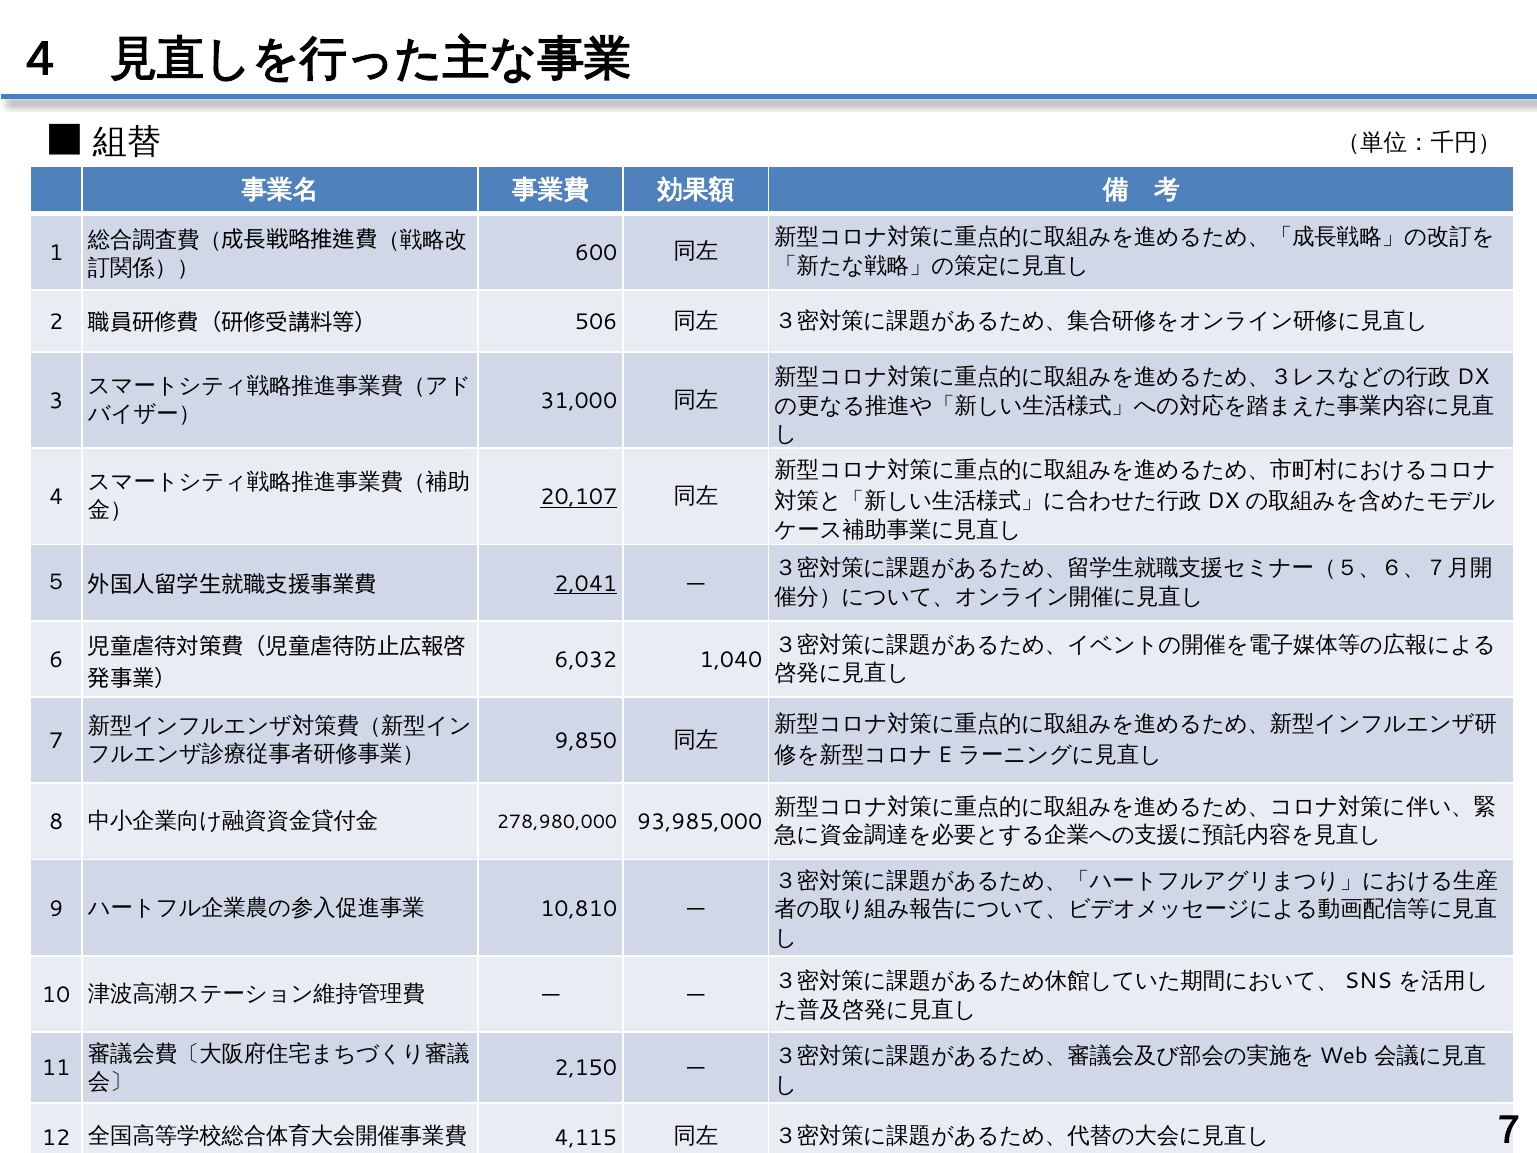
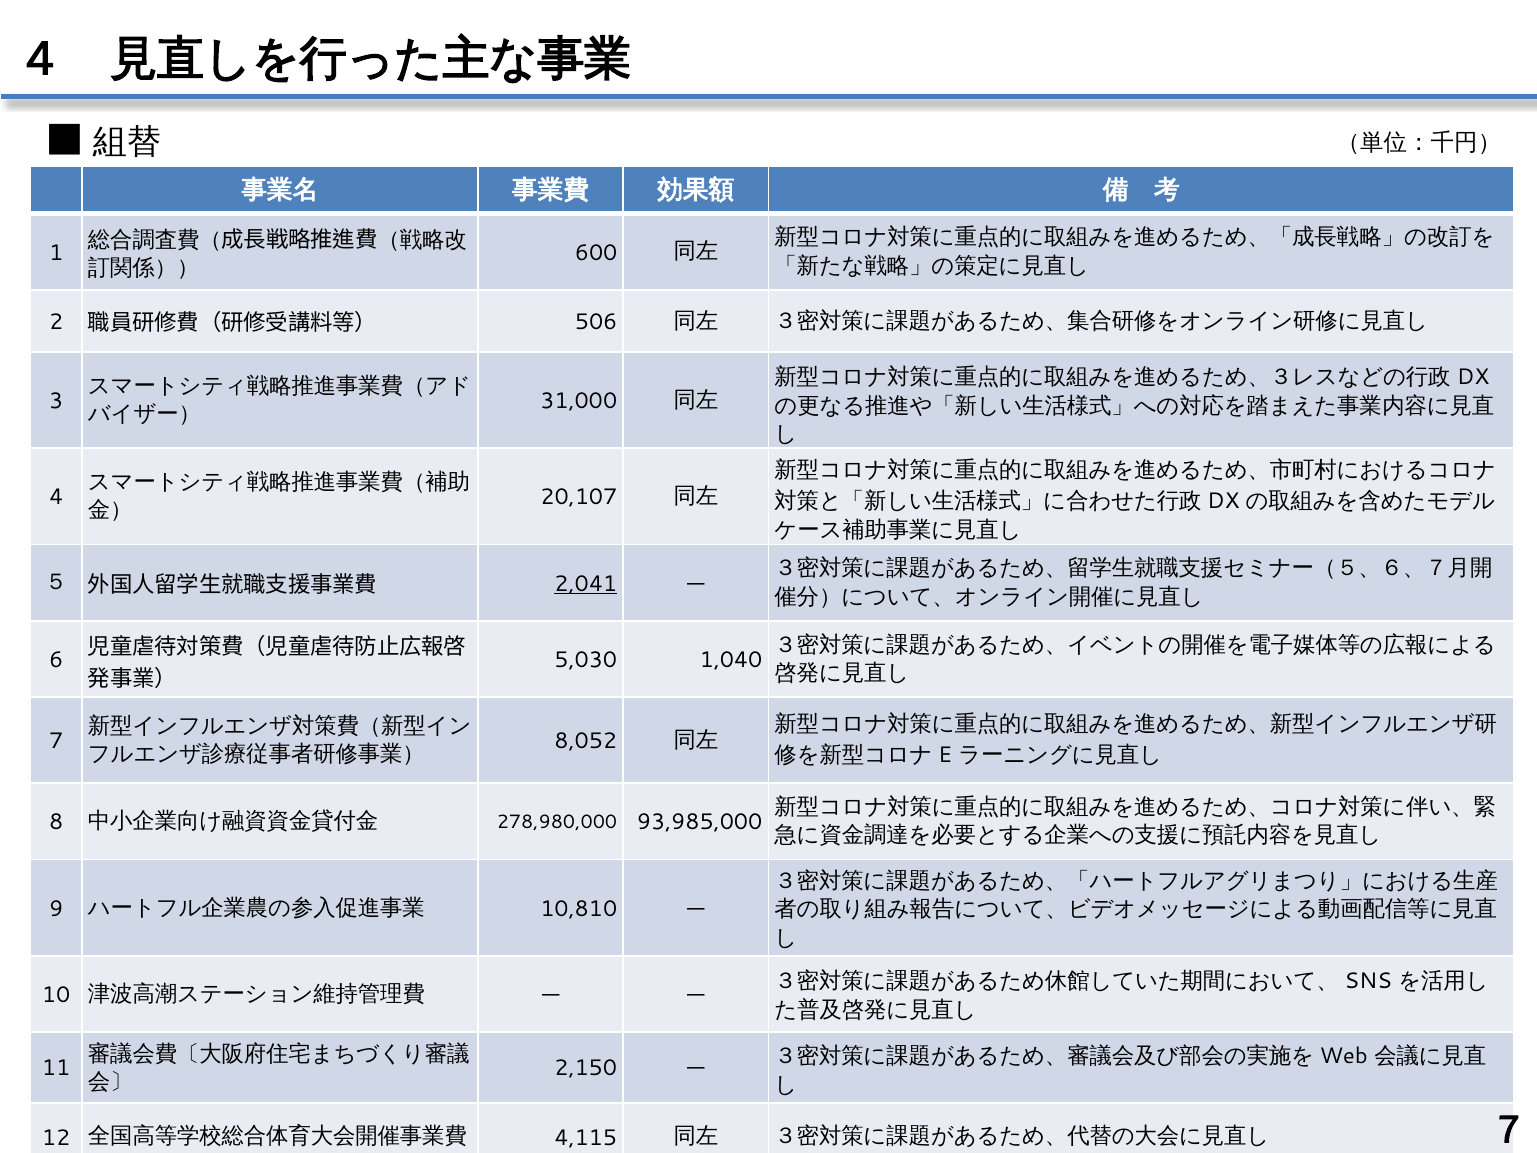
20,107 underline: present -> none
6,032: 6,032 -> 5,030
9,850: 9,850 -> 8,052
